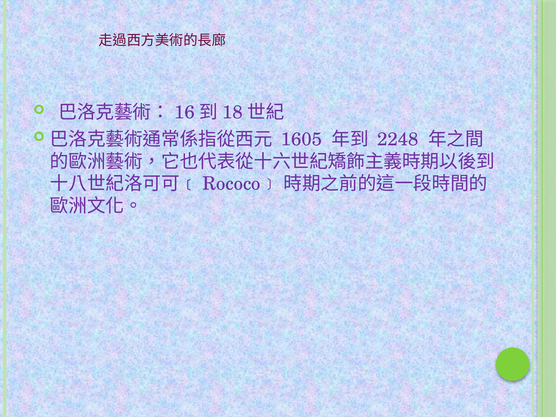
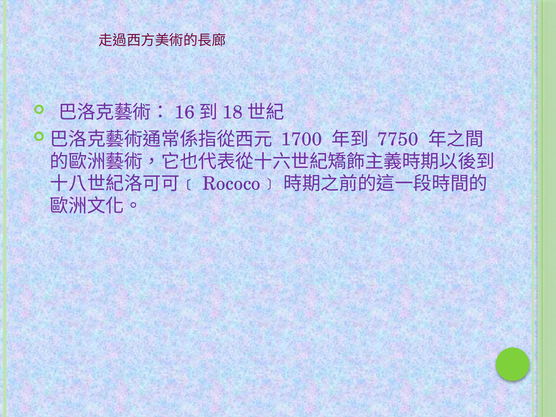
1605: 1605 -> 1700
2248: 2248 -> 7750
